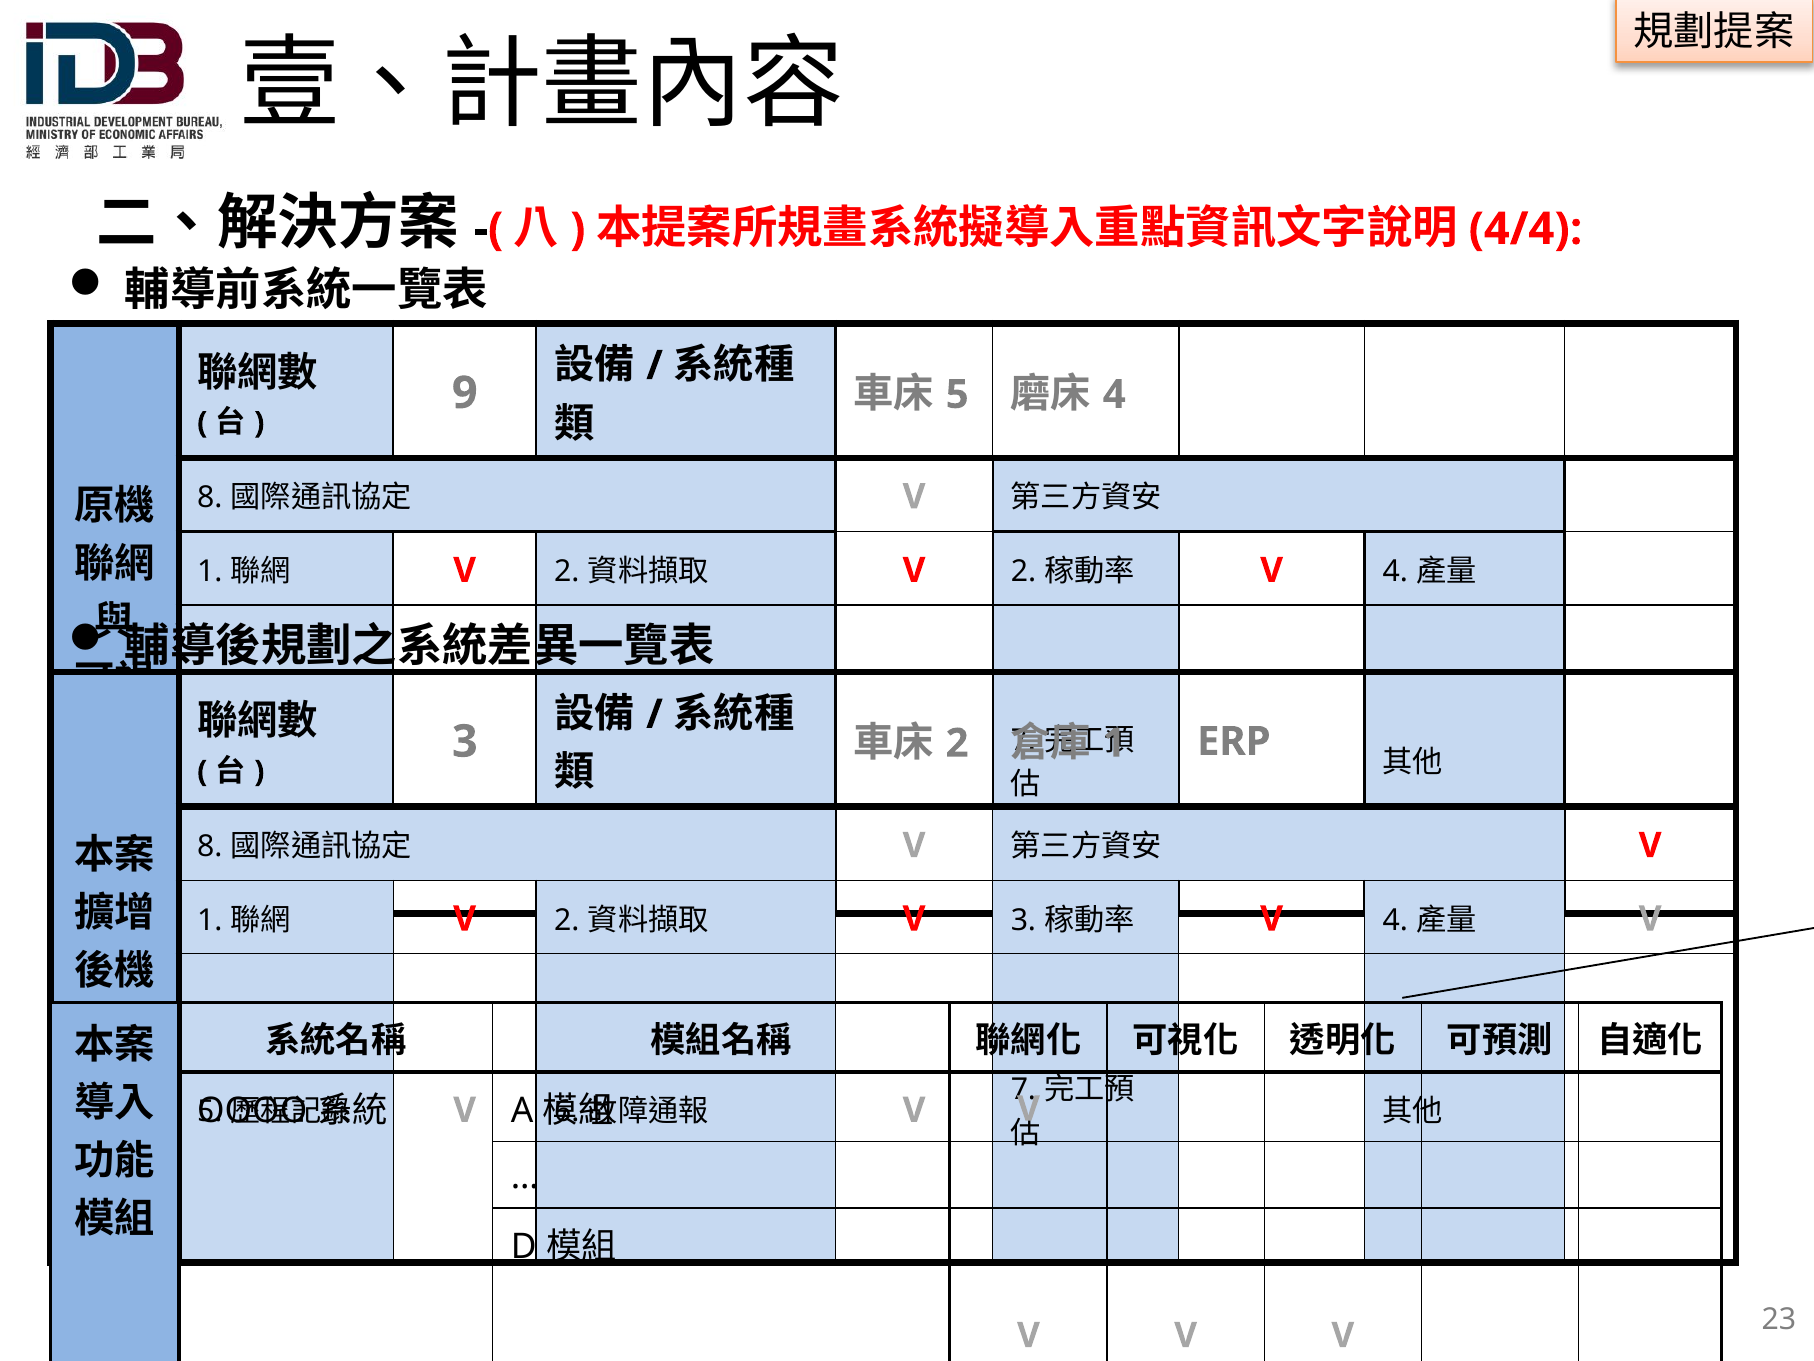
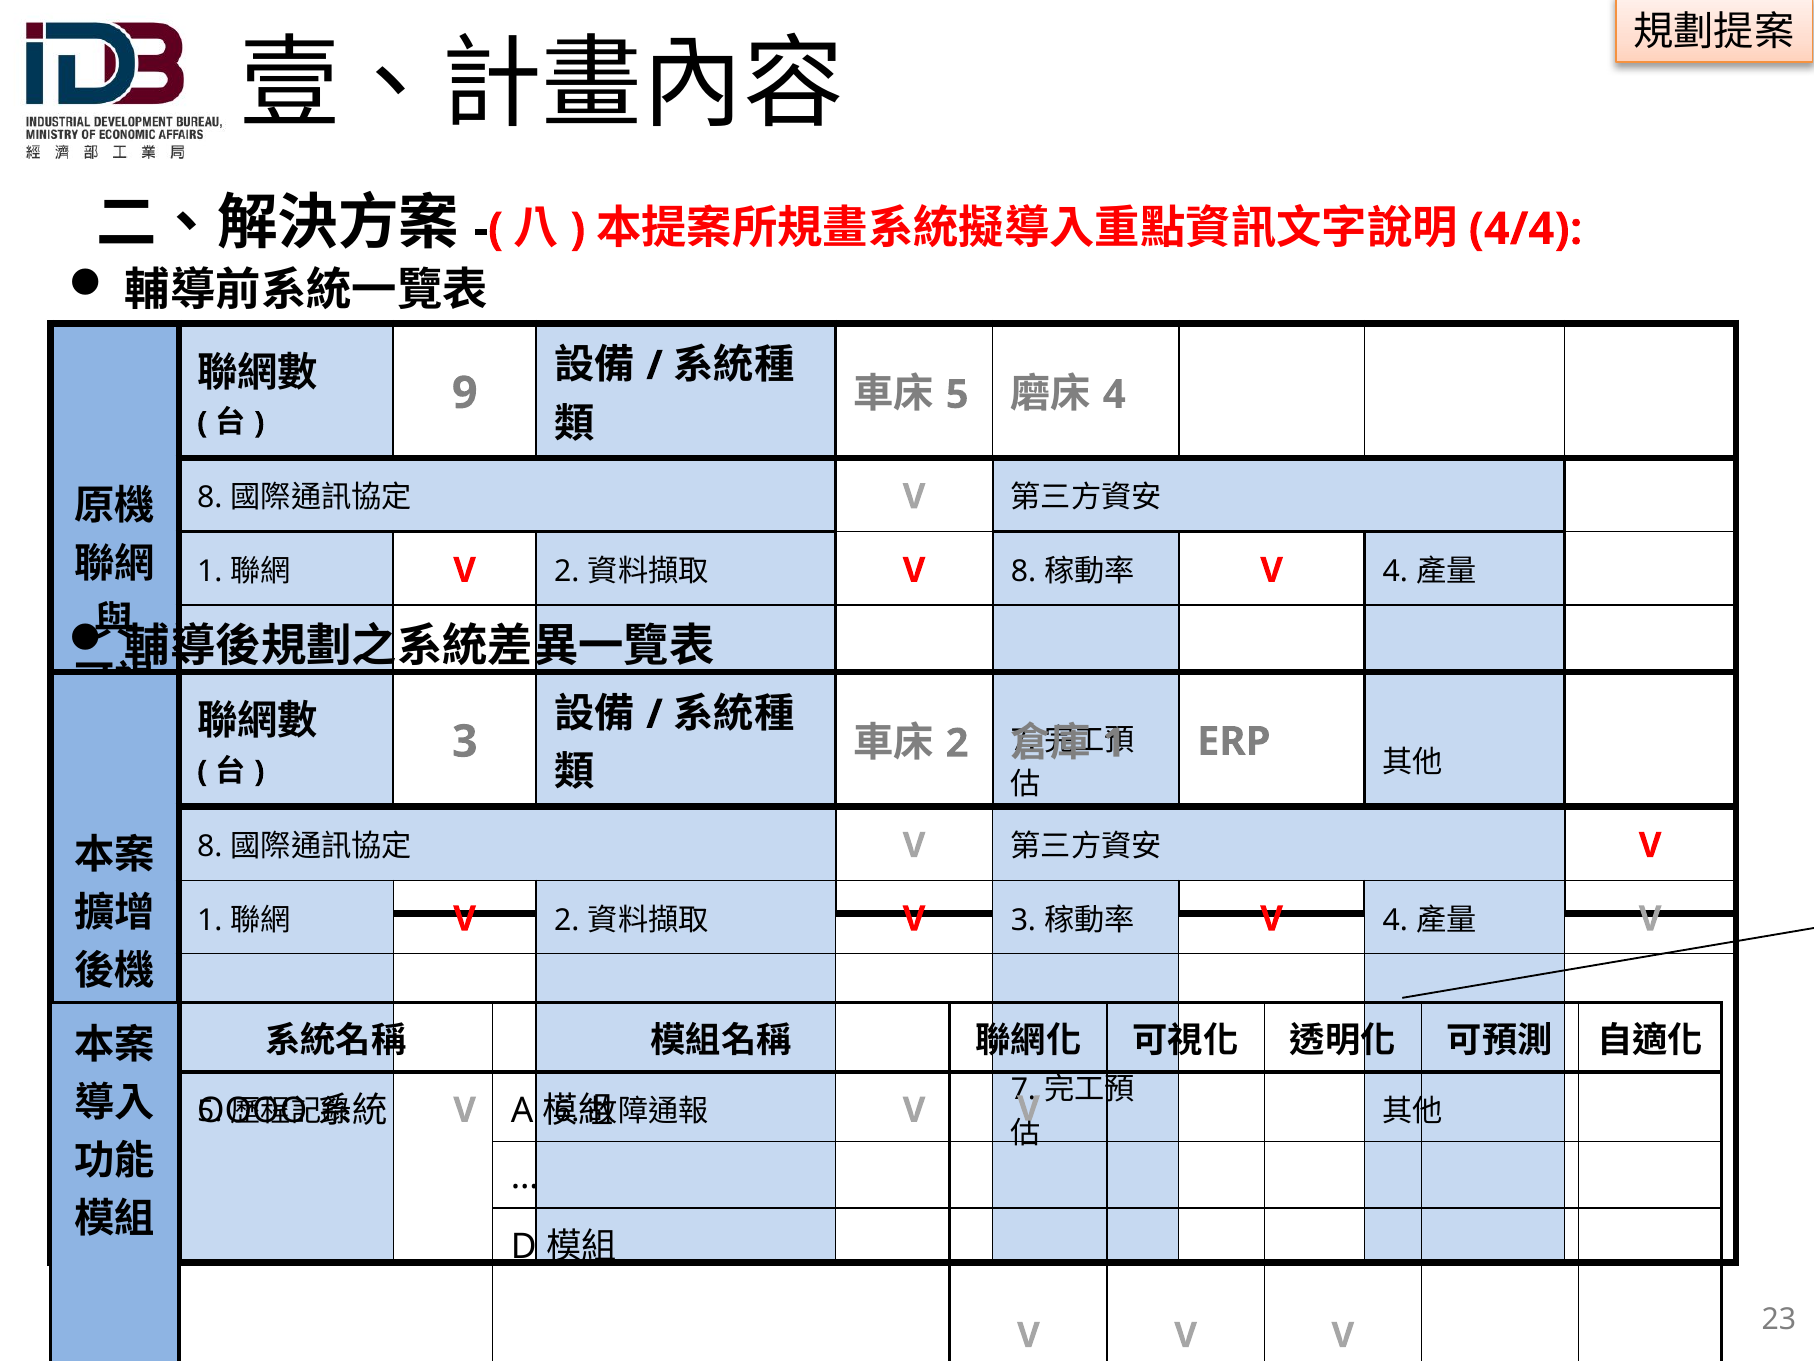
2 at (1023, 571): 2 -> 8
